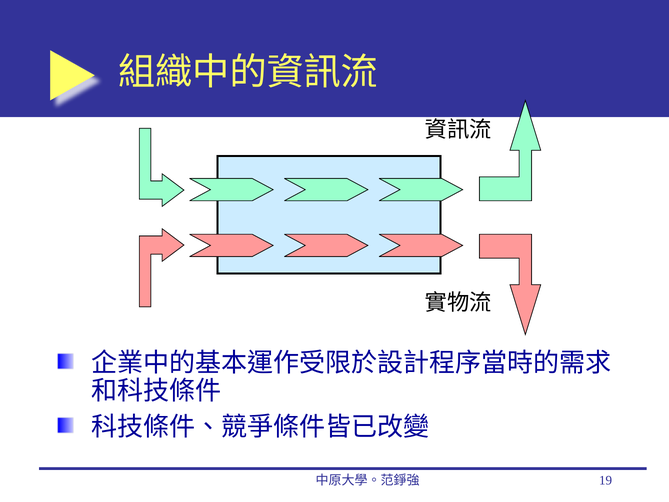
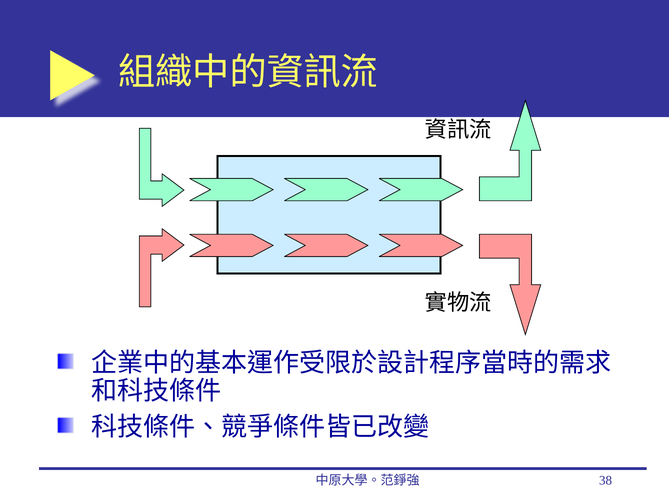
19: 19 -> 38
